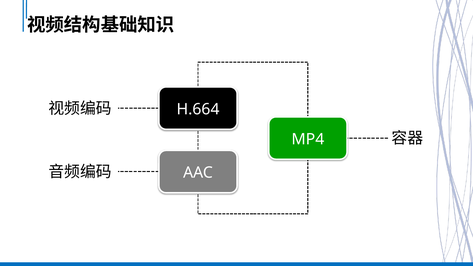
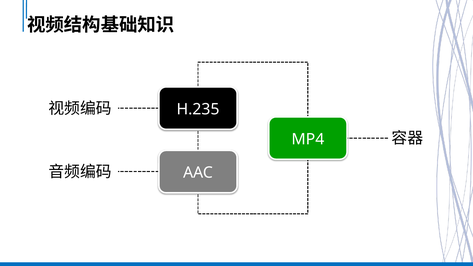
H.664: H.664 -> H.235
